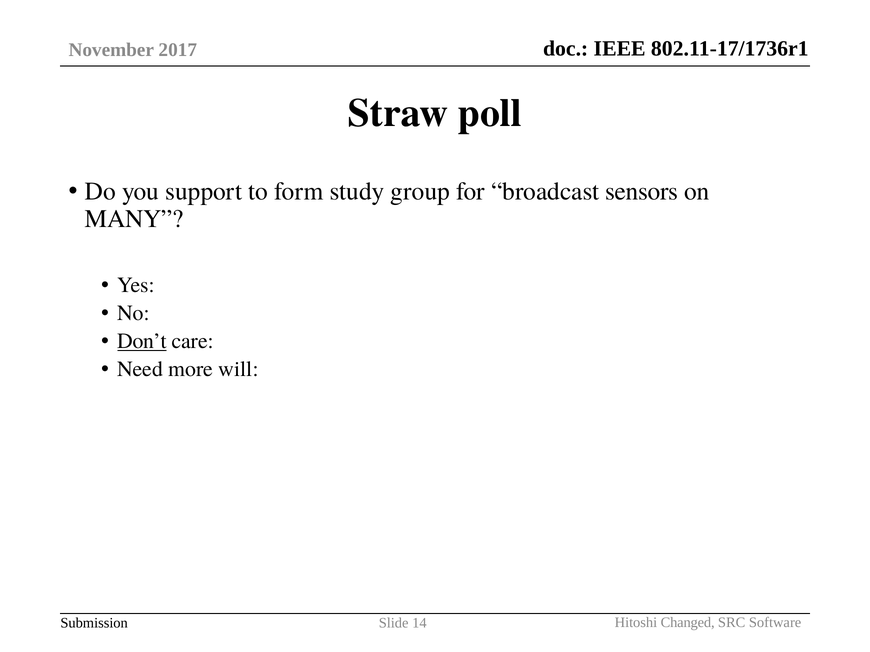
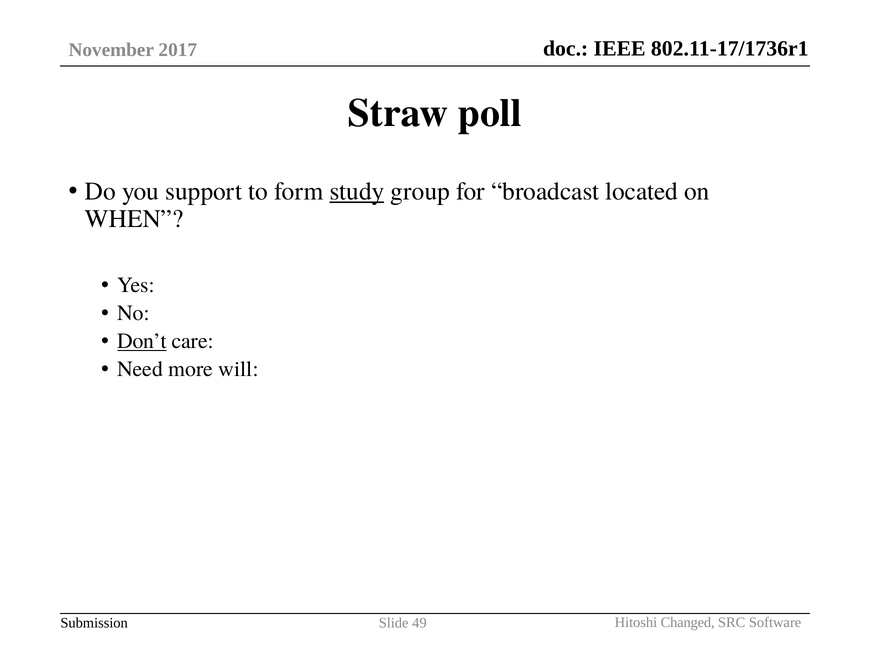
study underline: none -> present
sensors: sensors -> located
MANY: MANY -> WHEN
14: 14 -> 49
